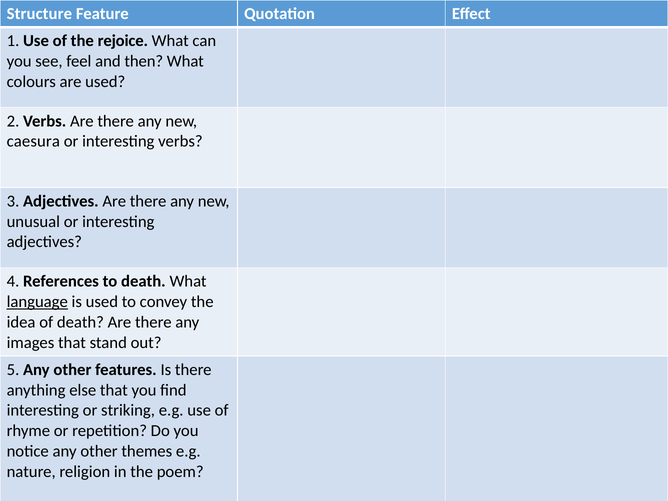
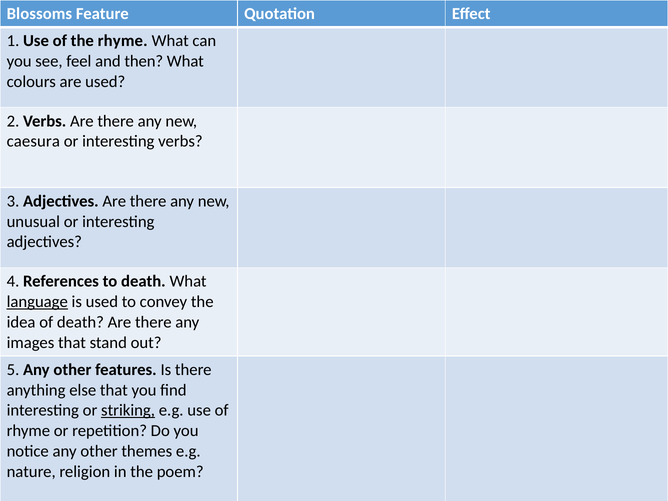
Structure: Structure -> Blossoms
the rejoice: rejoice -> rhyme
striking underline: none -> present
